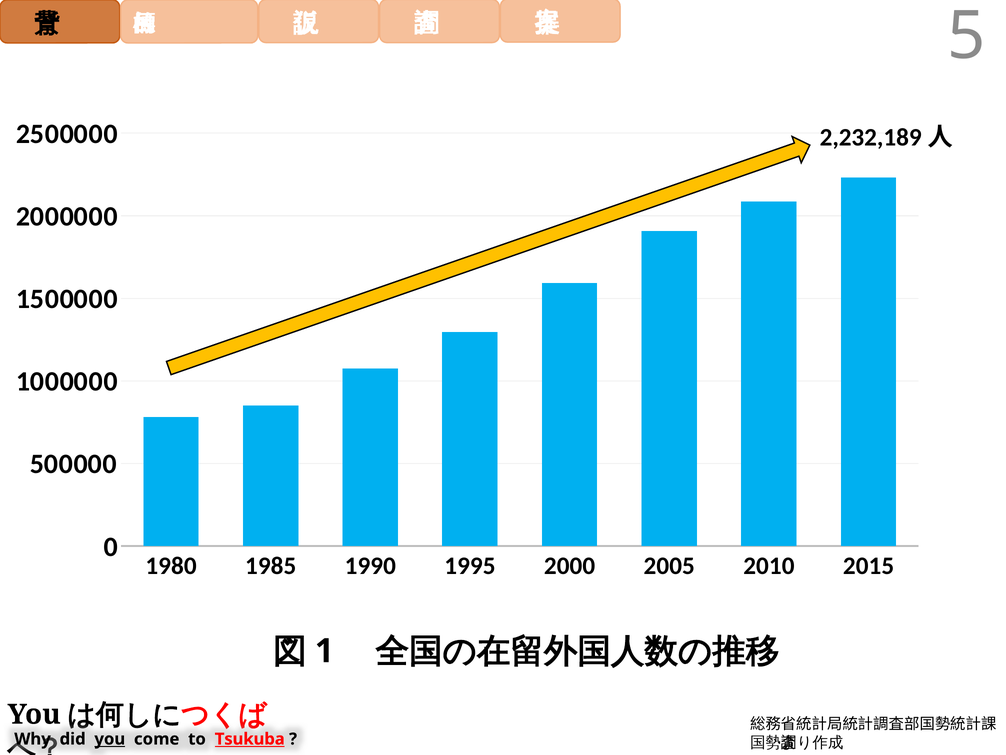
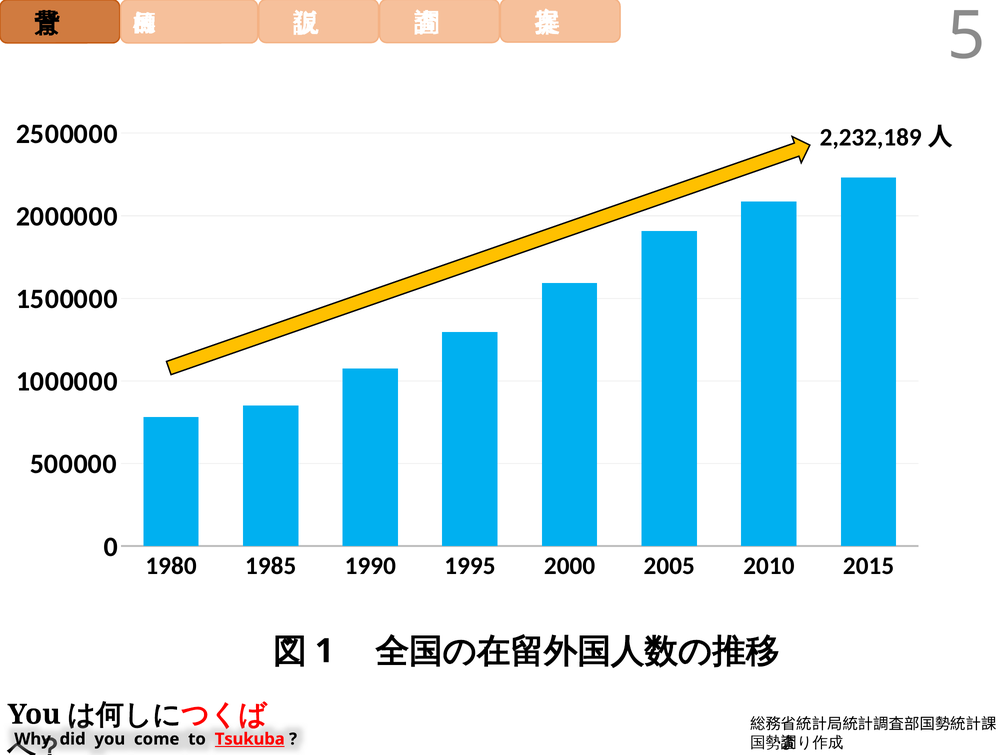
you underline: present -> none
